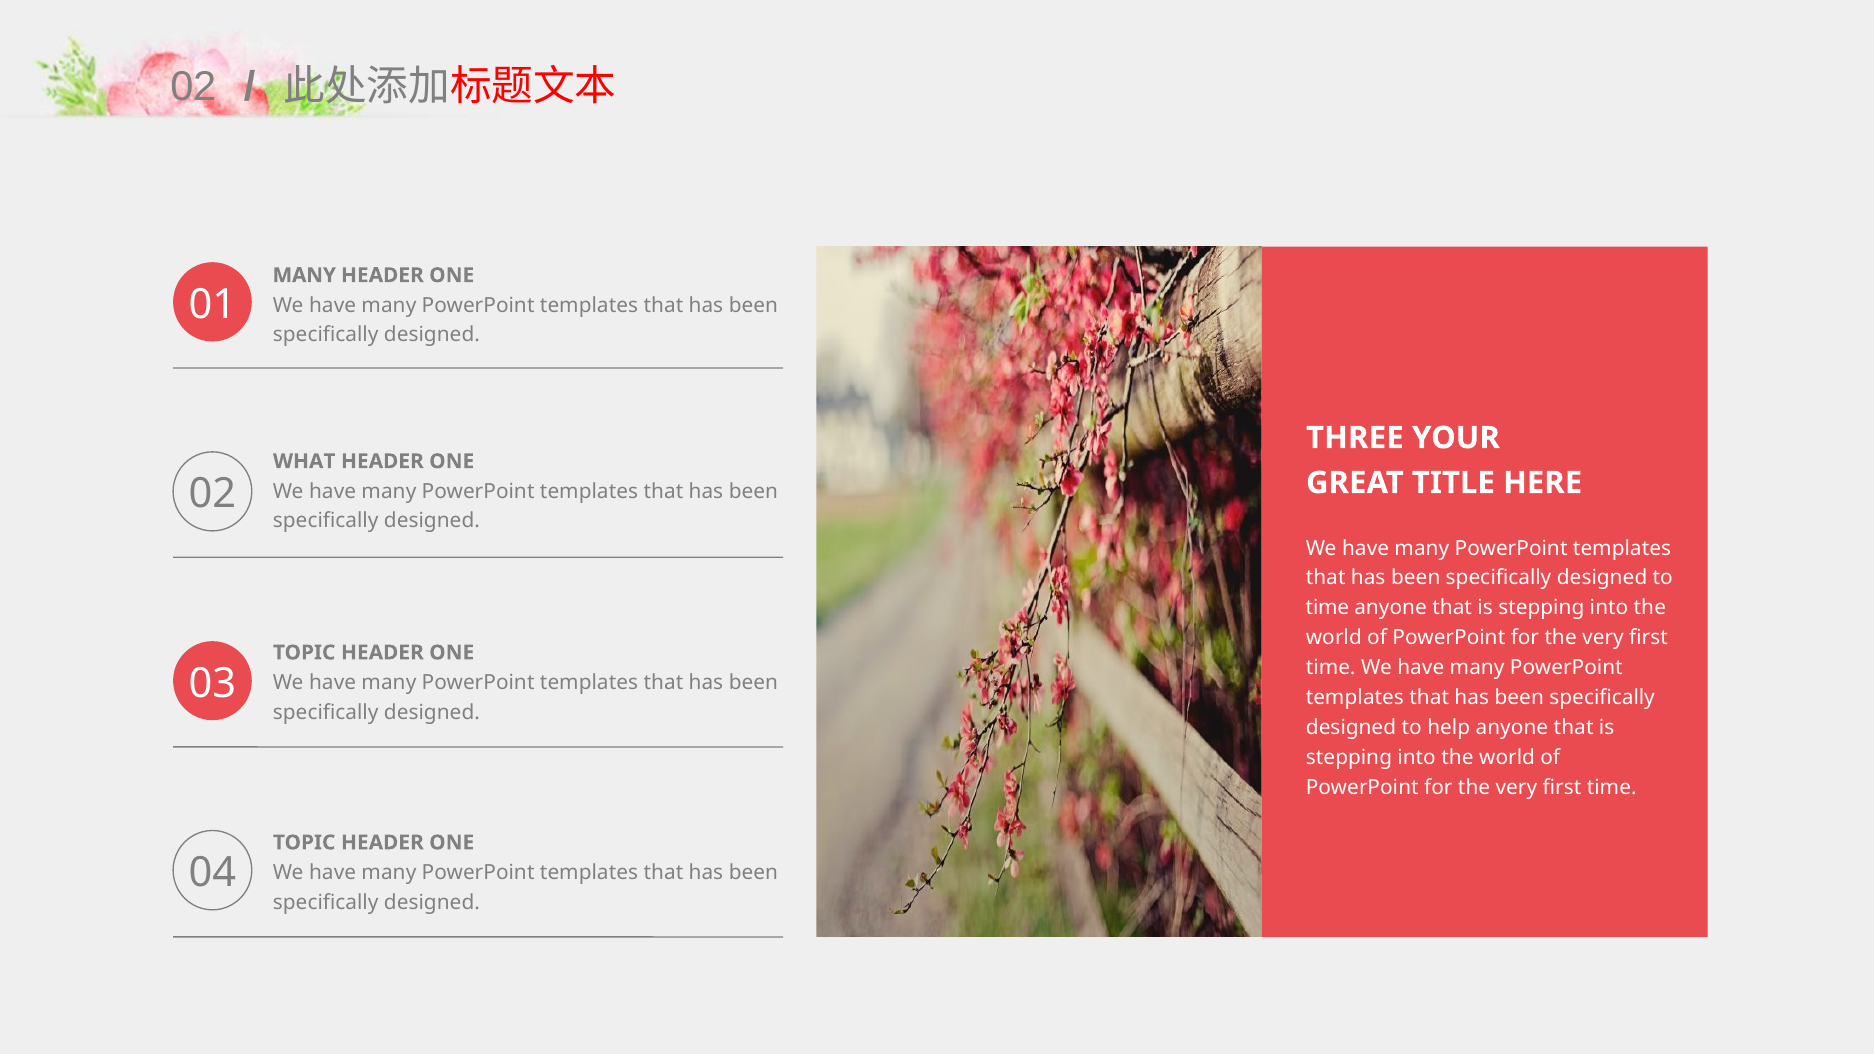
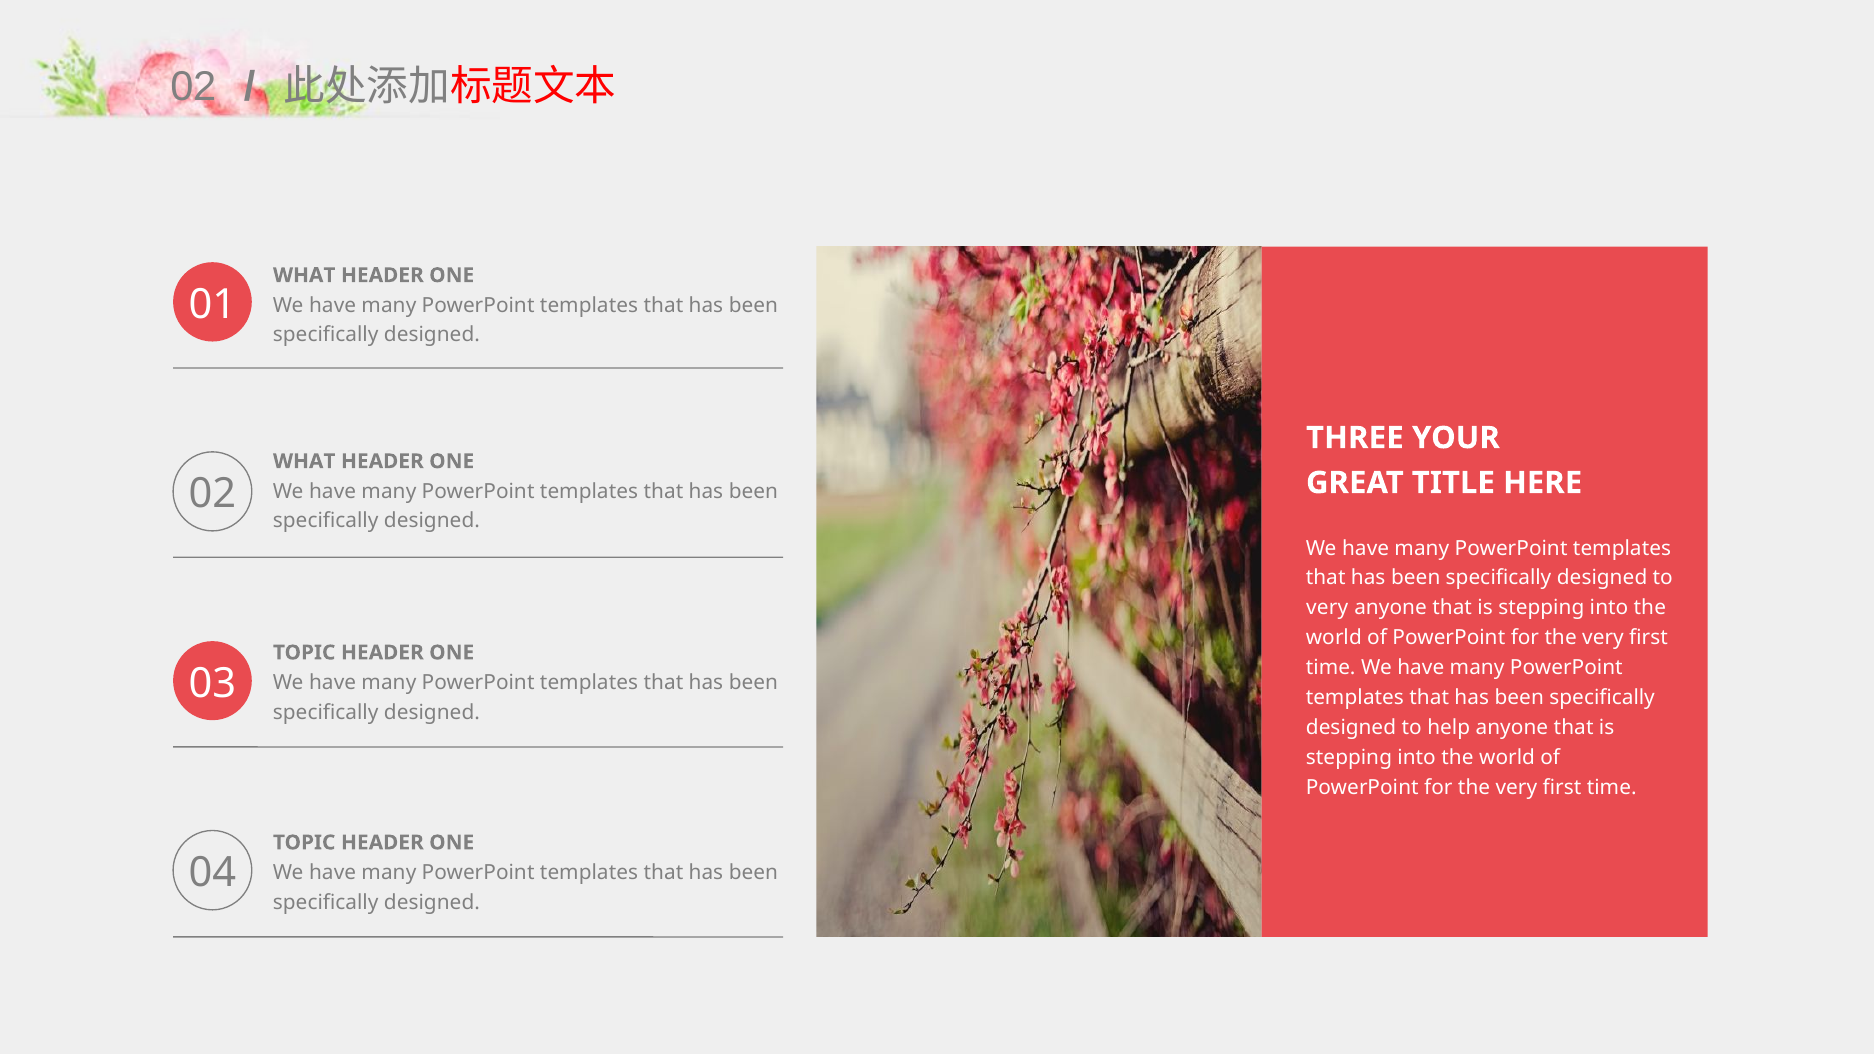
MANY at (304, 275): MANY -> WHAT
time at (1327, 608): time -> very
